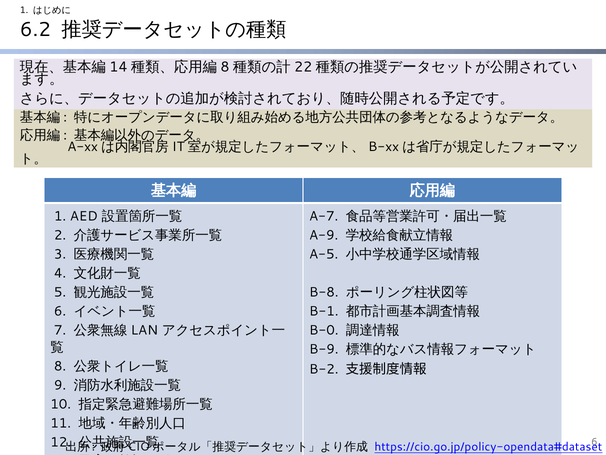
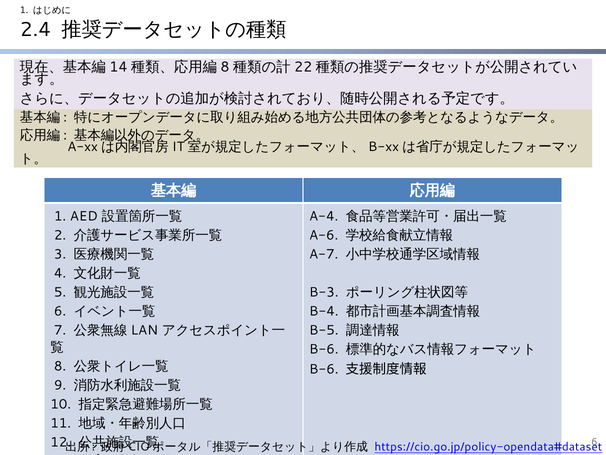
6.2: 6.2 -> 2.4
A-7: A-7 -> A-4
A-9: A-9 -> A-6
A-5: A-5 -> A-7
B-8: B-8 -> B-3
B-1: B-1 -> B-4
B-0: B-0 -> B-5
B-9 at (324, 349): B-9 -> B-6
B-2 at (324, 369): B-2 -> B-6
